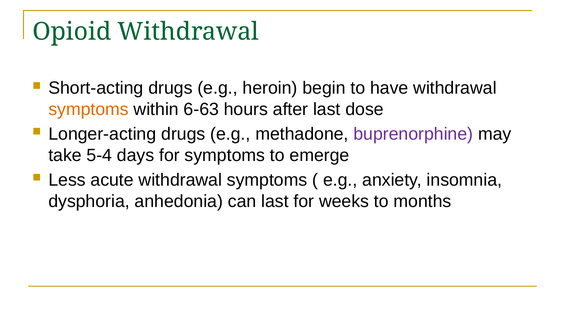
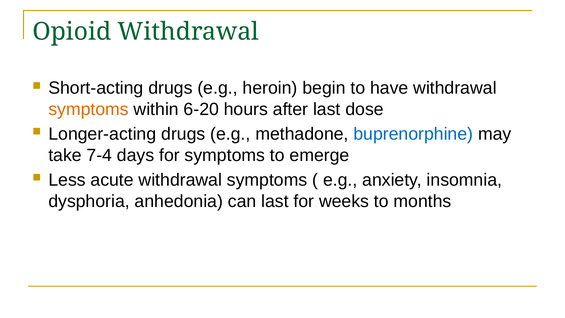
6-63: 6-63 -> 6-20
buprenorphine colour: purple -> blue
5-4: 5-4 -> 7-4
